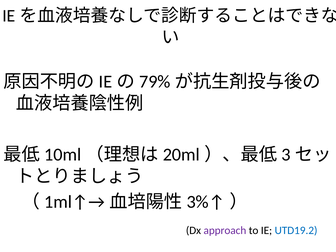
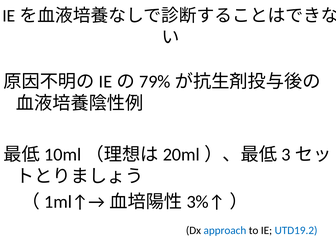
approach colour: purple -> blue
